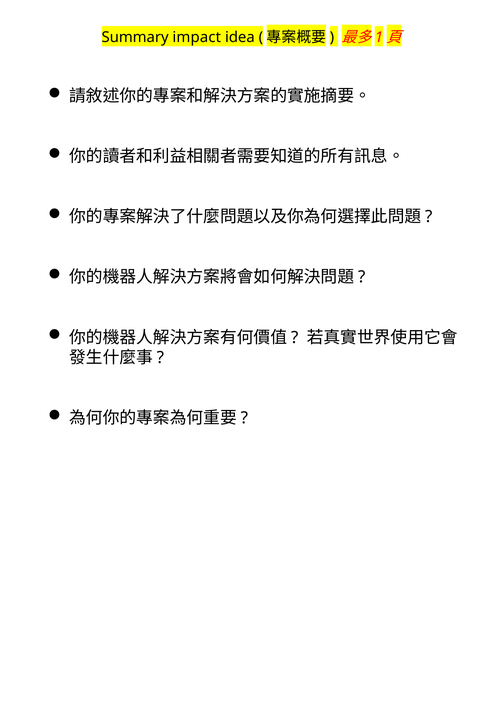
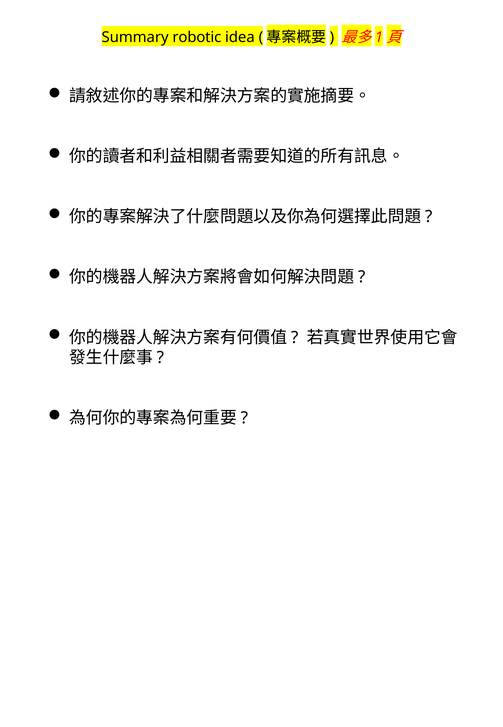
impact: impact -> robotic
